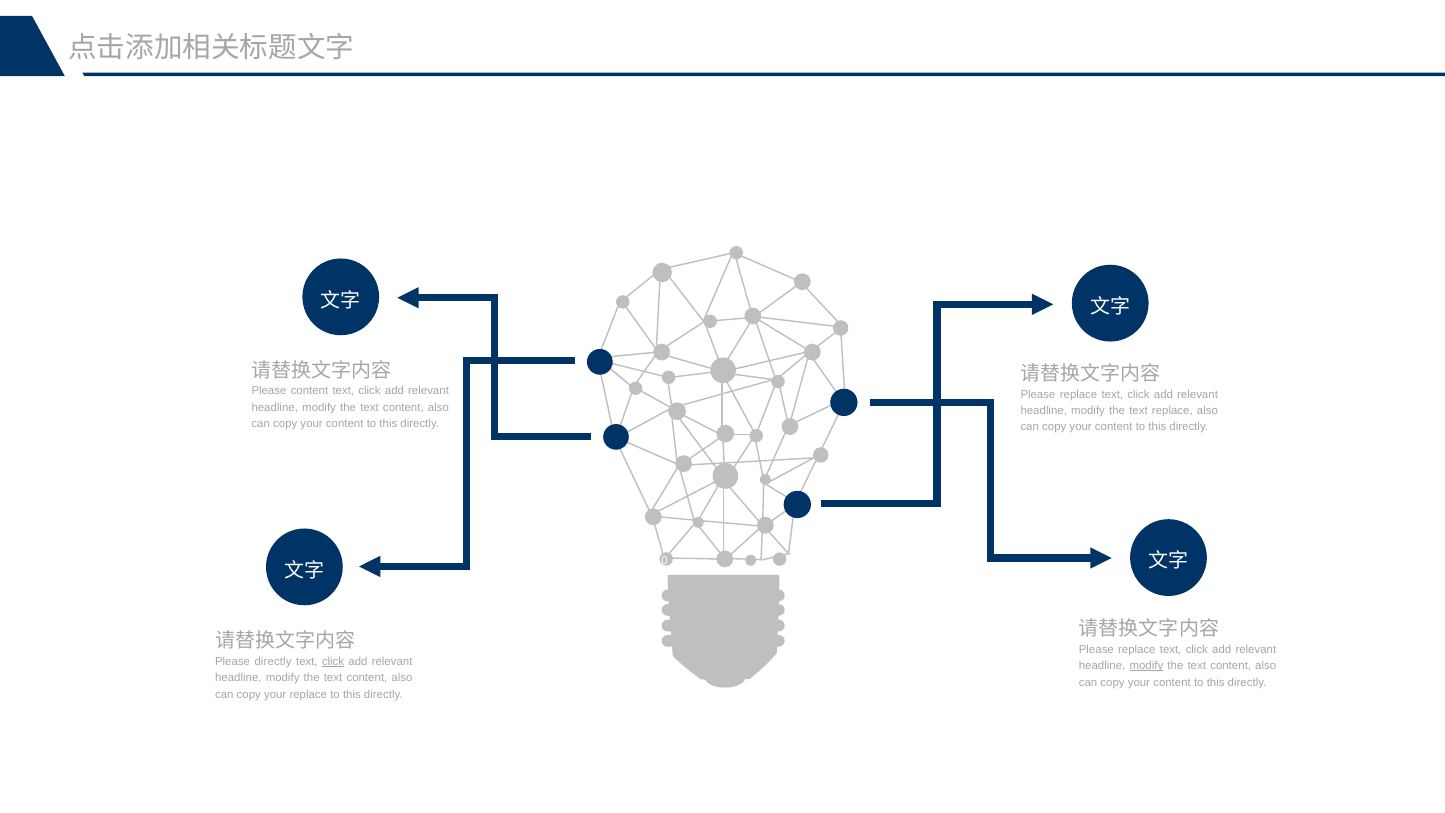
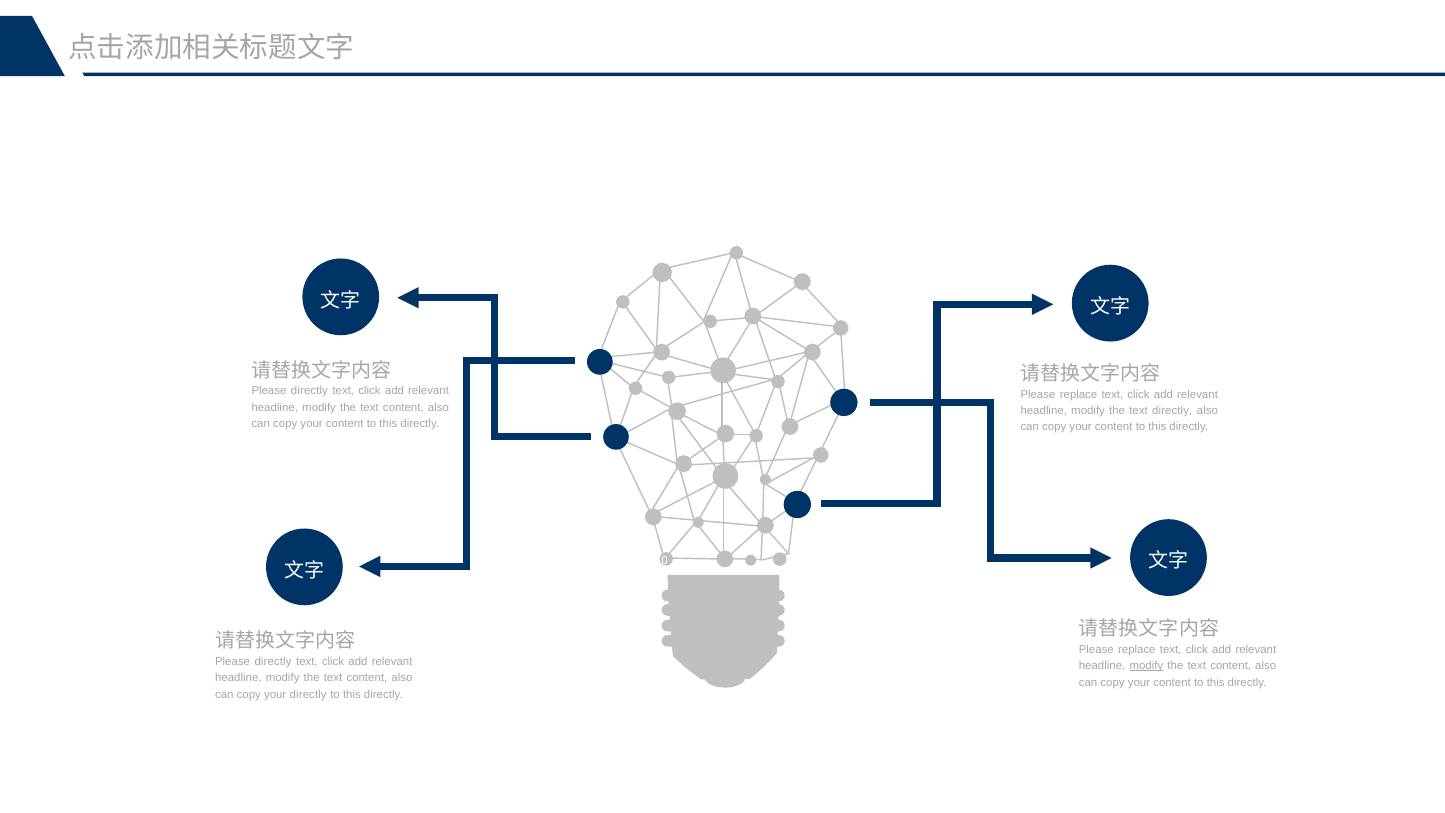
content at (309, 391): content -> directly
text replace: replace -> directly
click at (333, 661) underline: present -> none
your replace: replace -> directly
